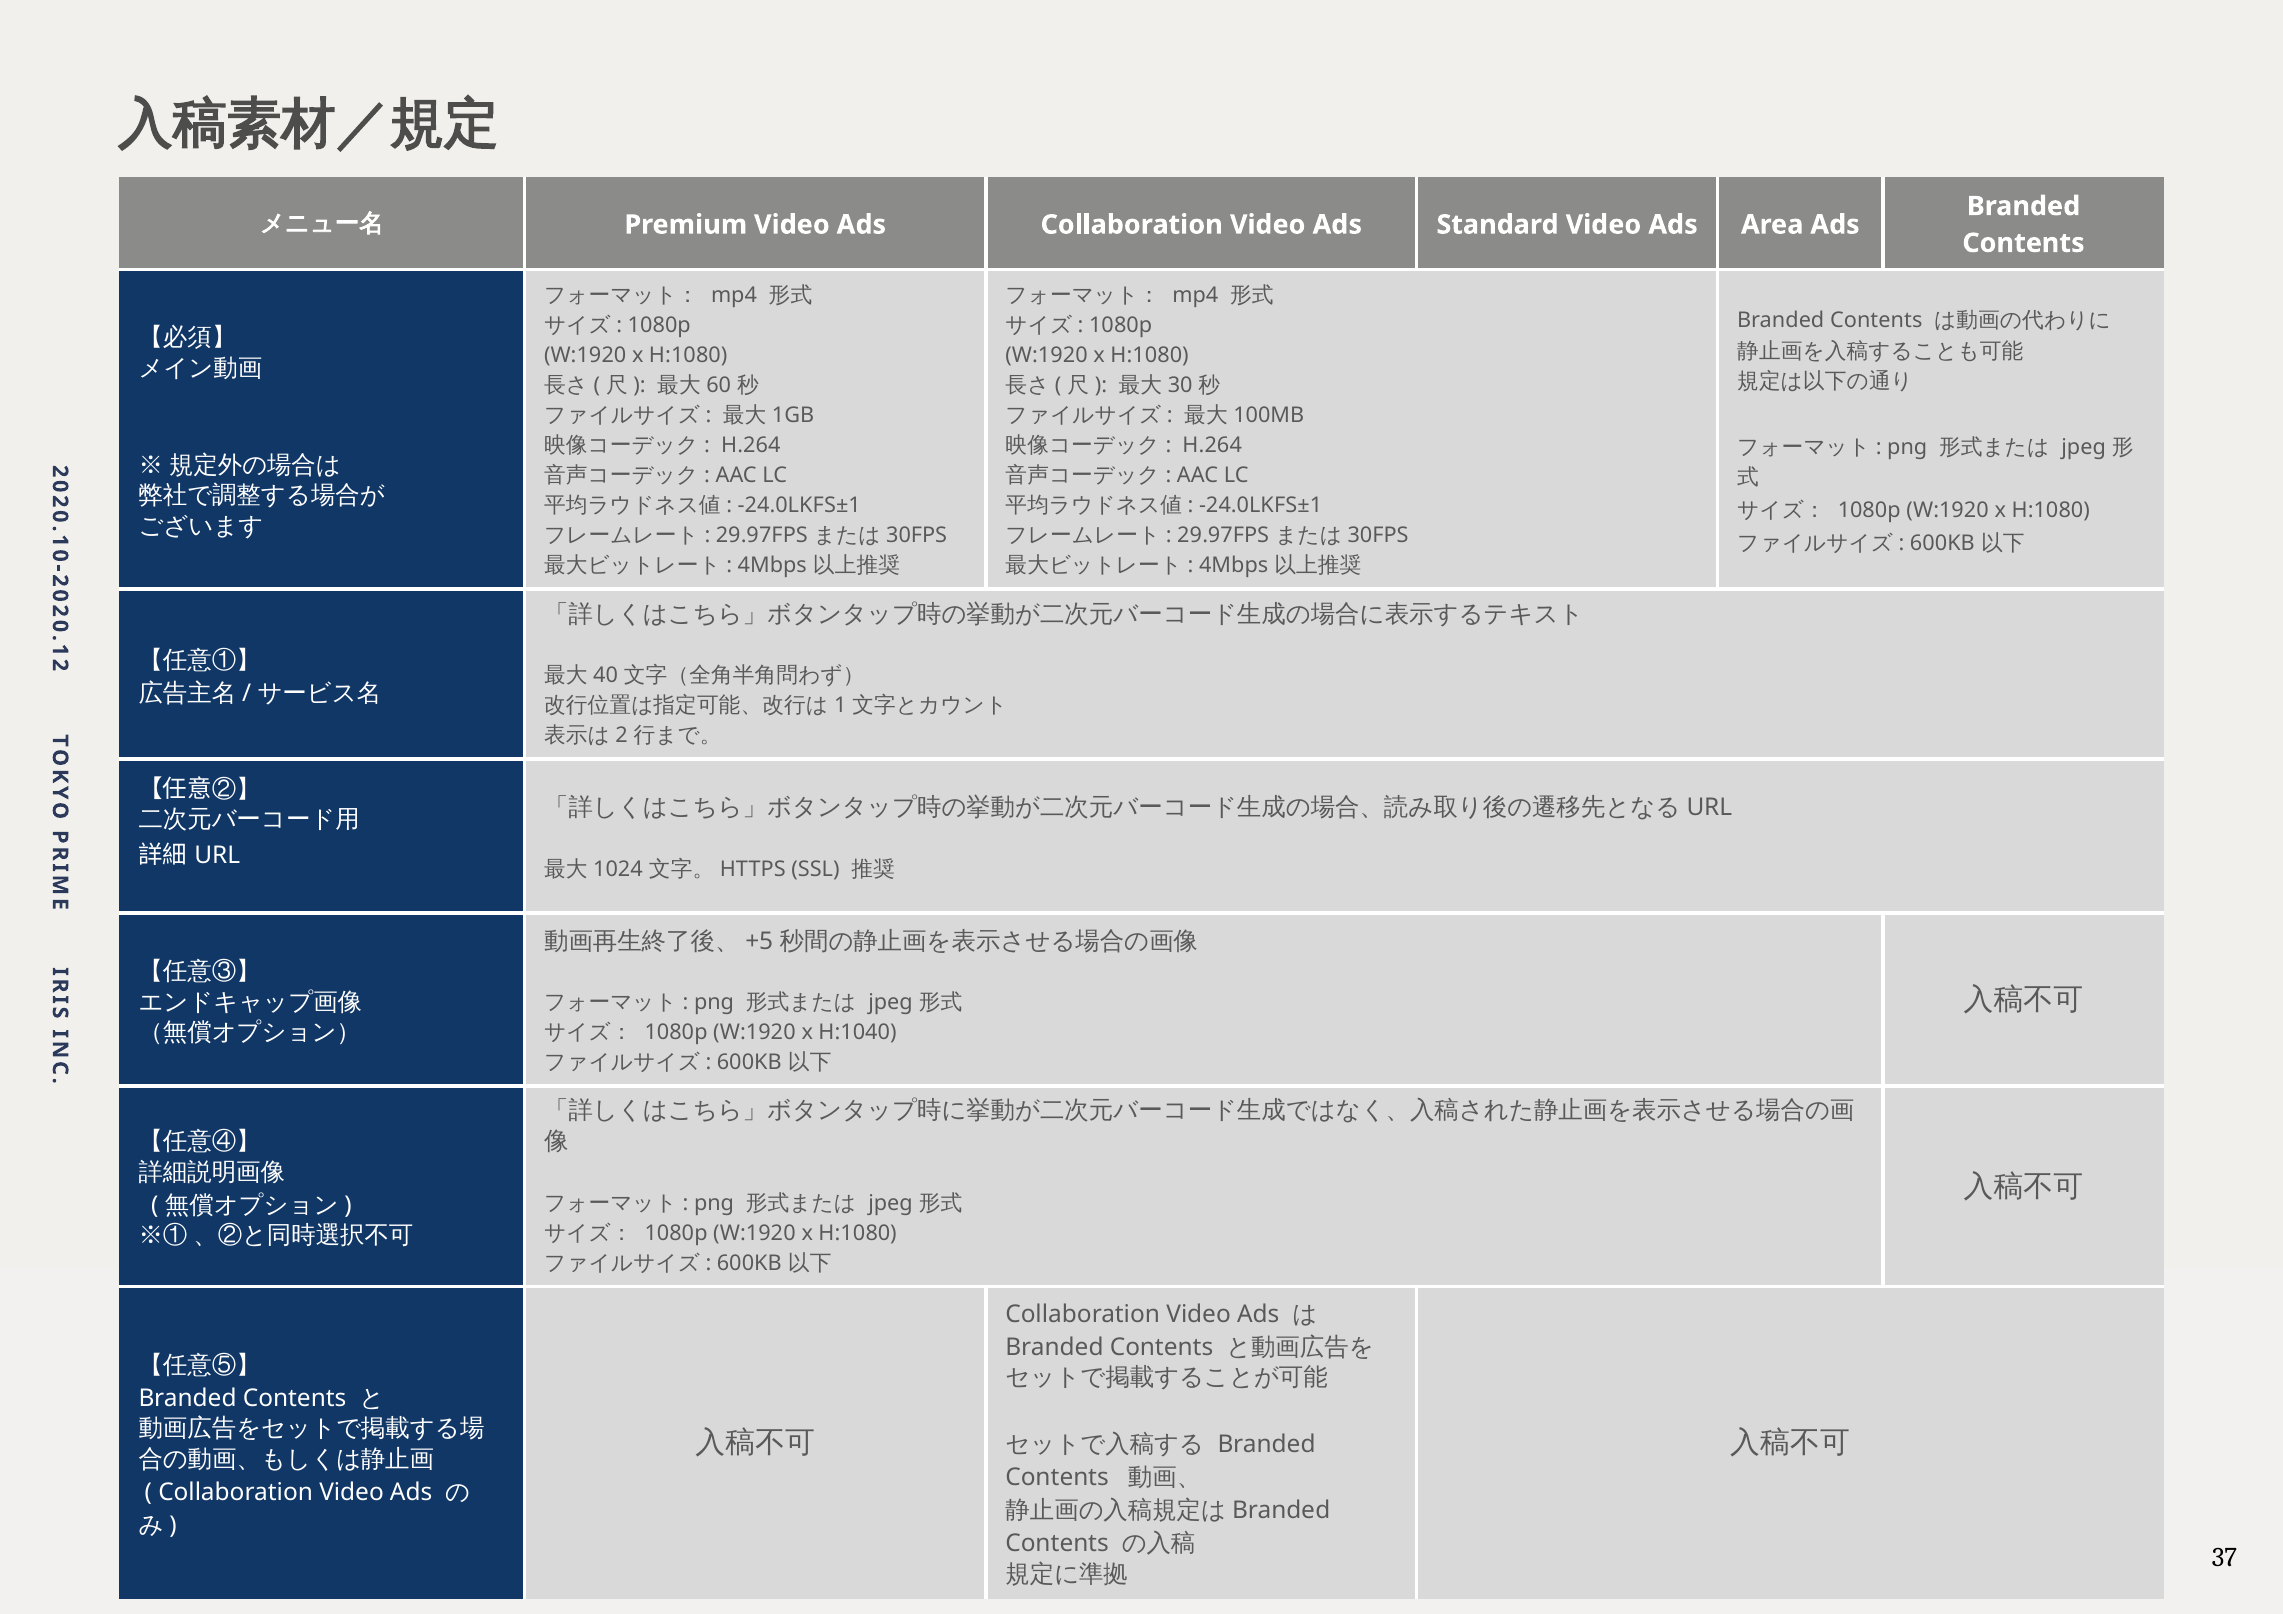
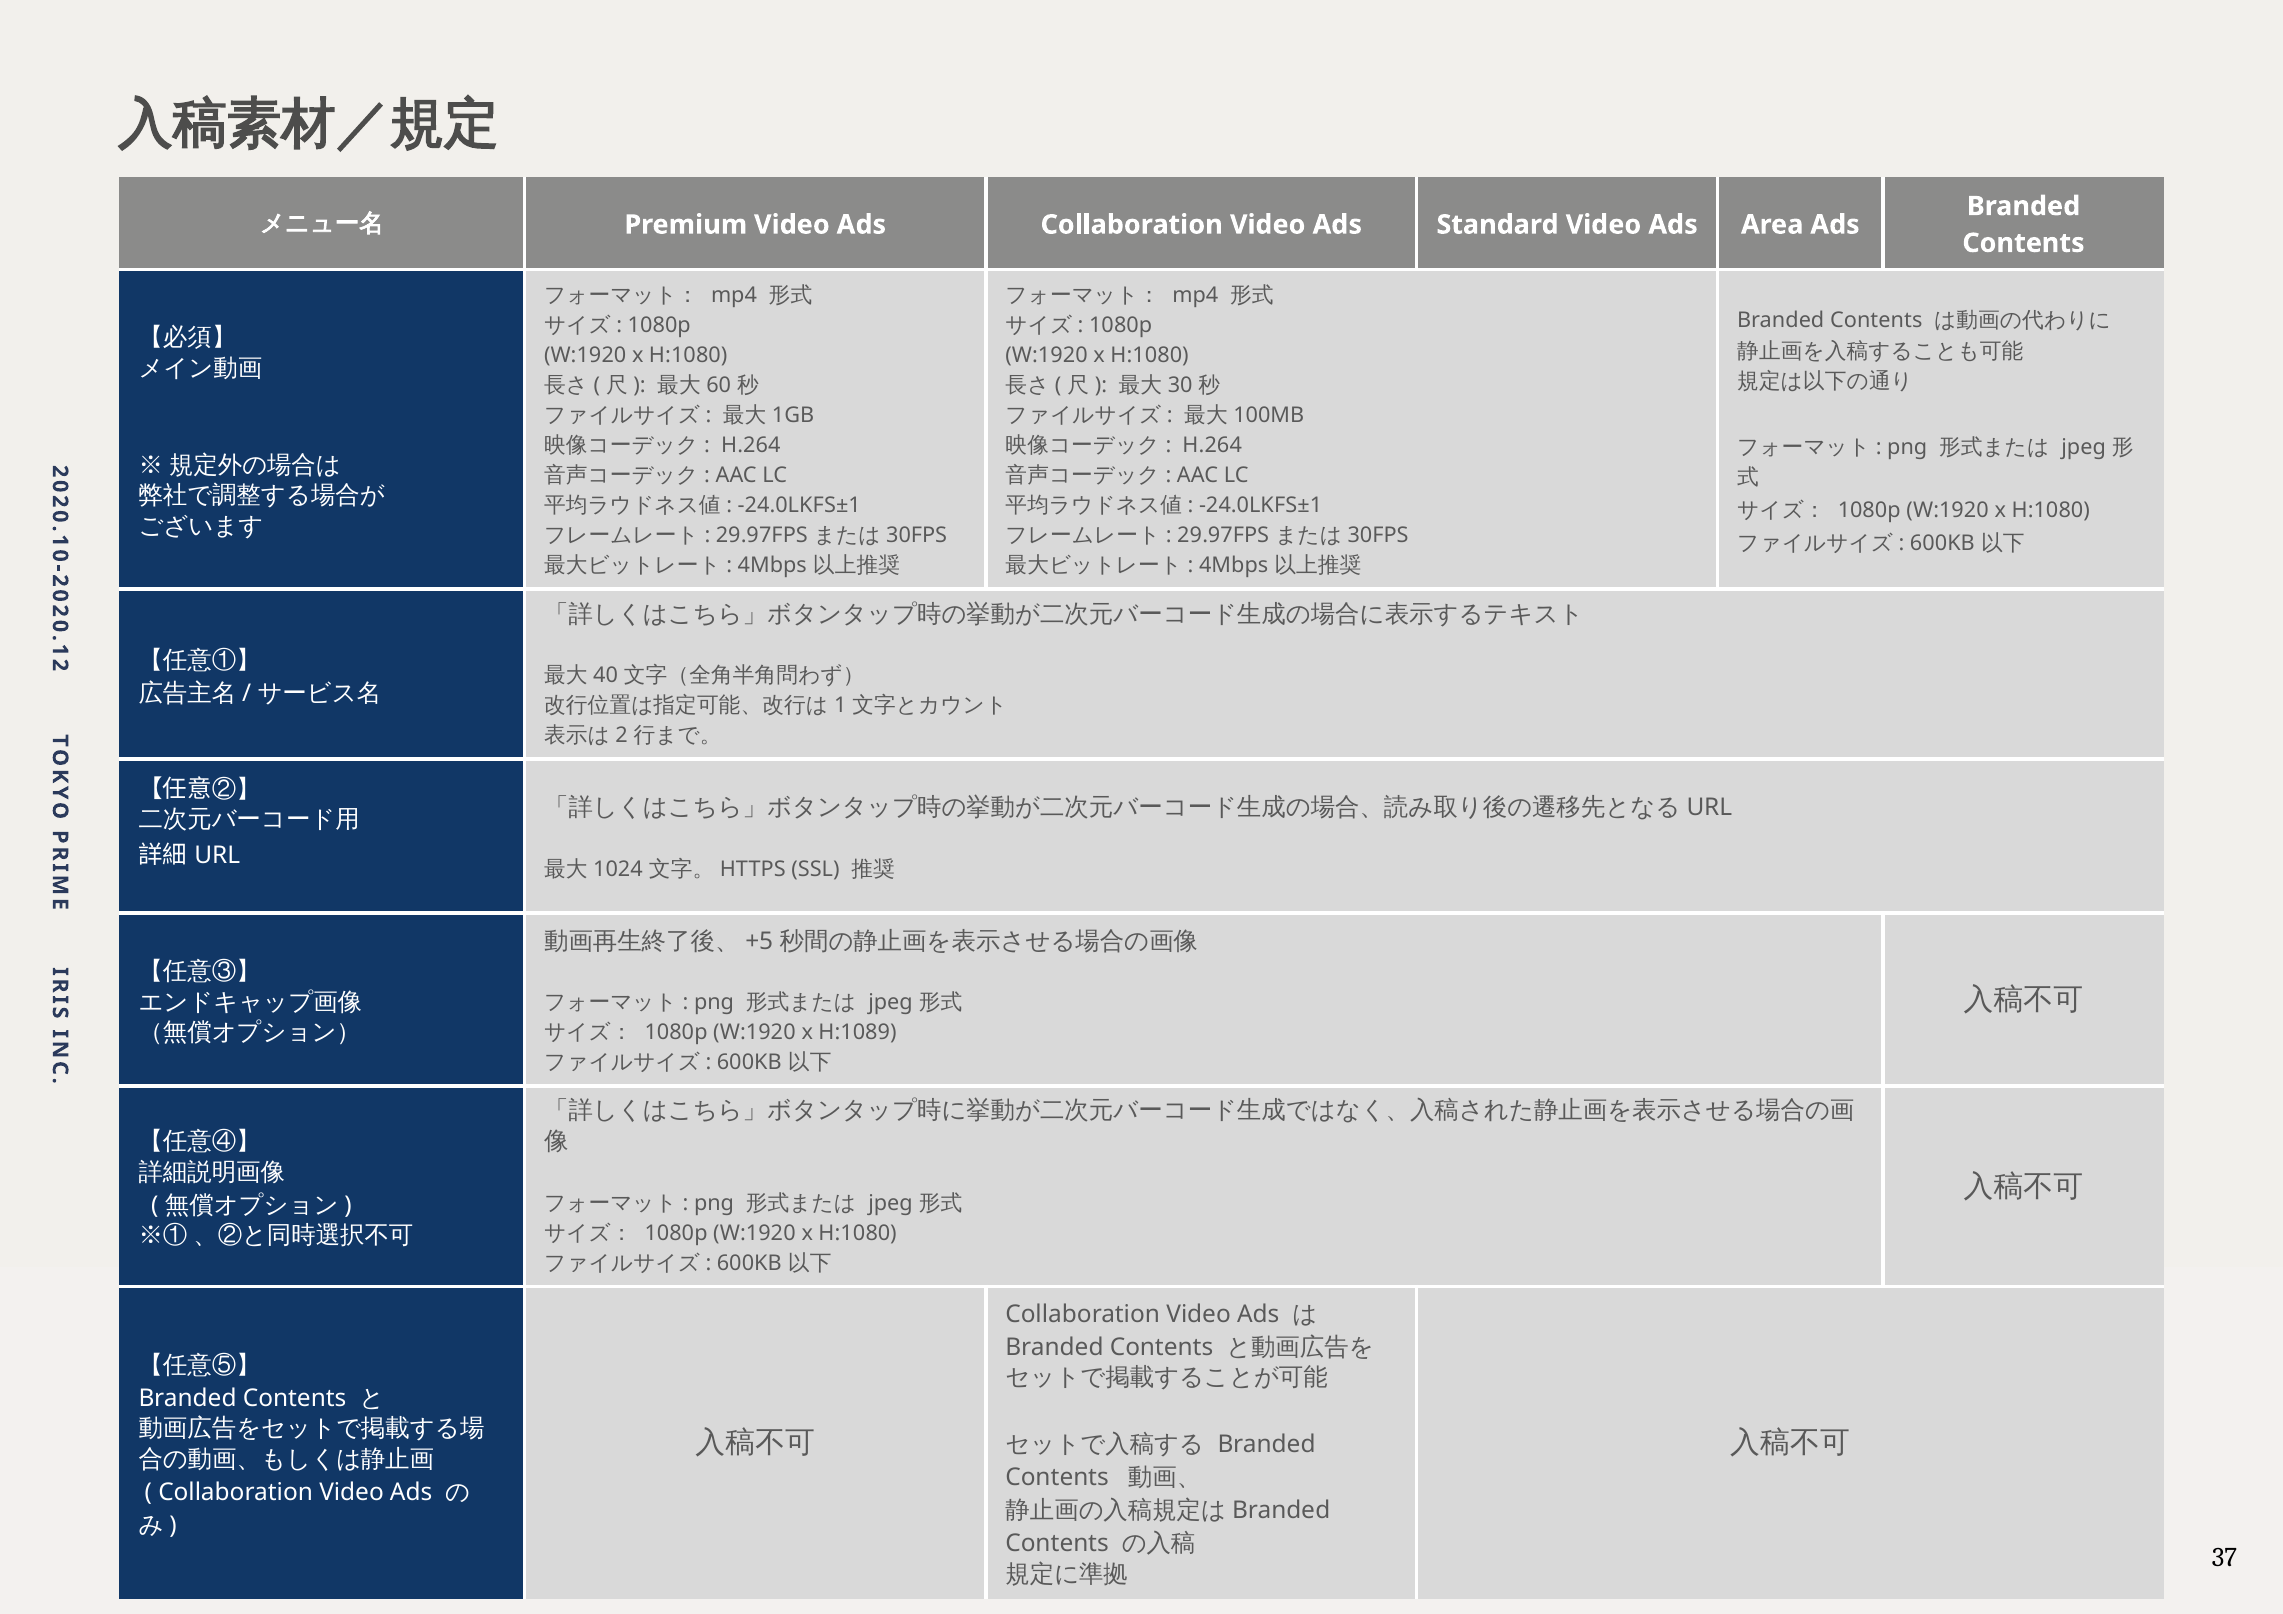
H:1040: H:1040 -> H:1089
